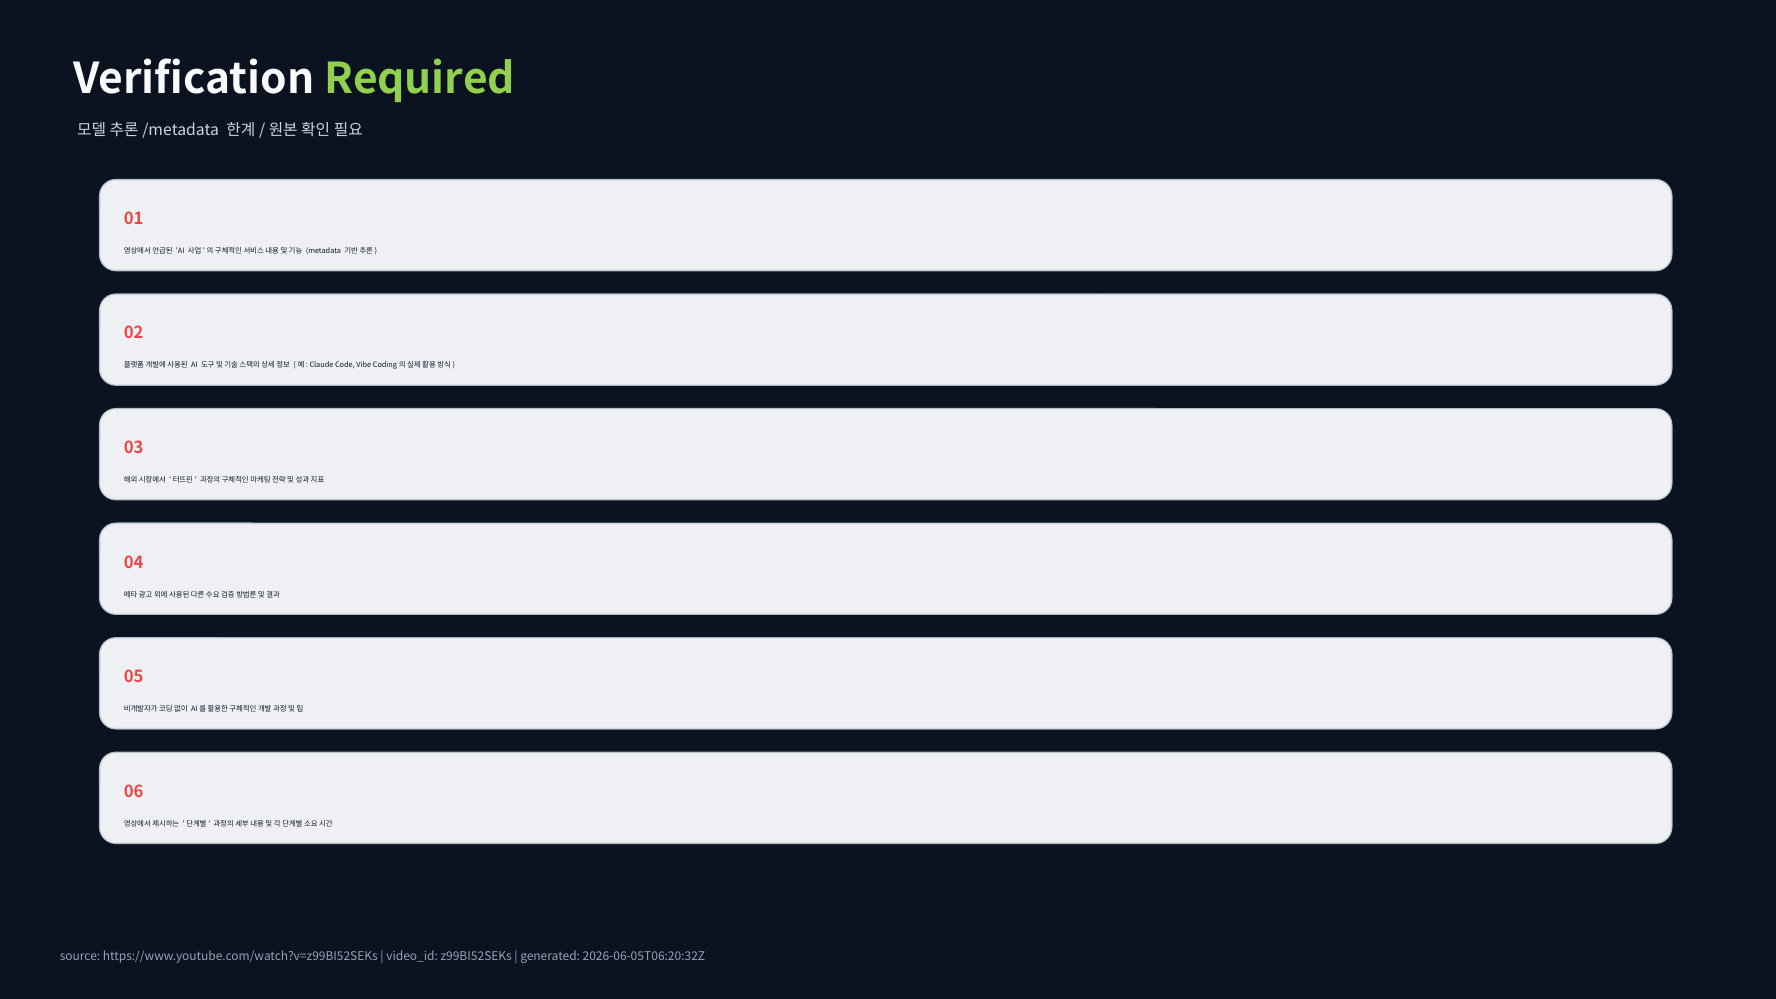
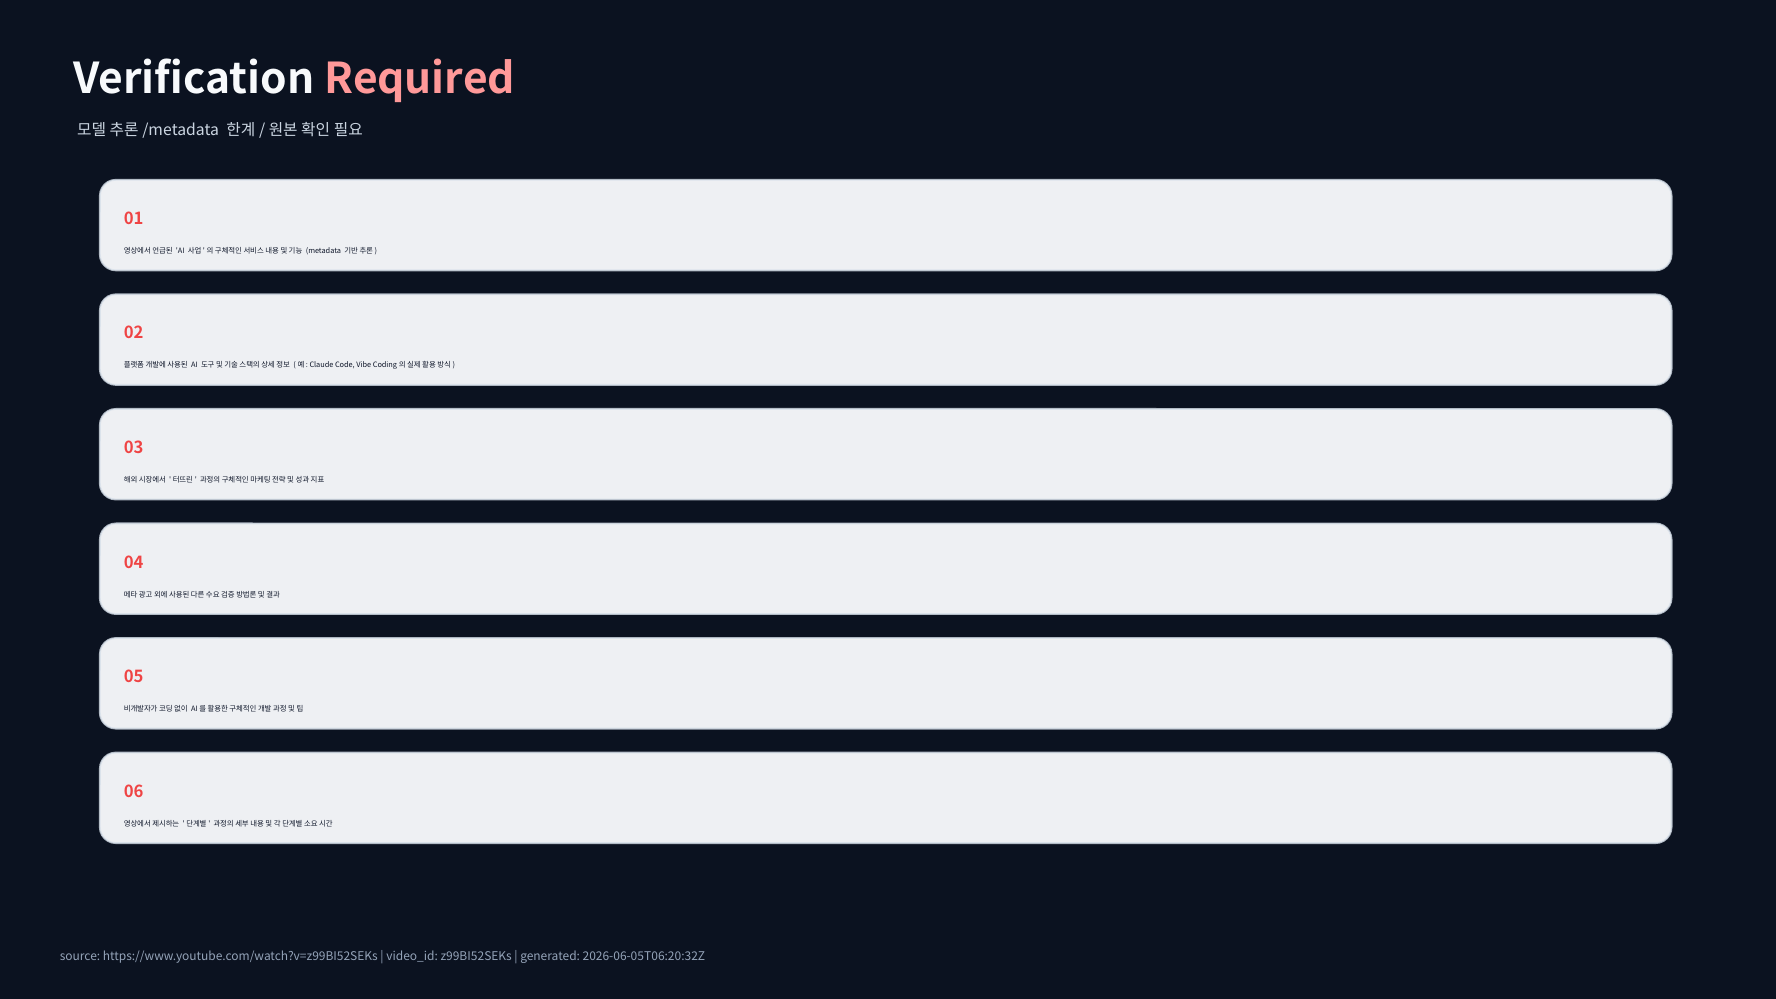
Required colour: light green -> pink
